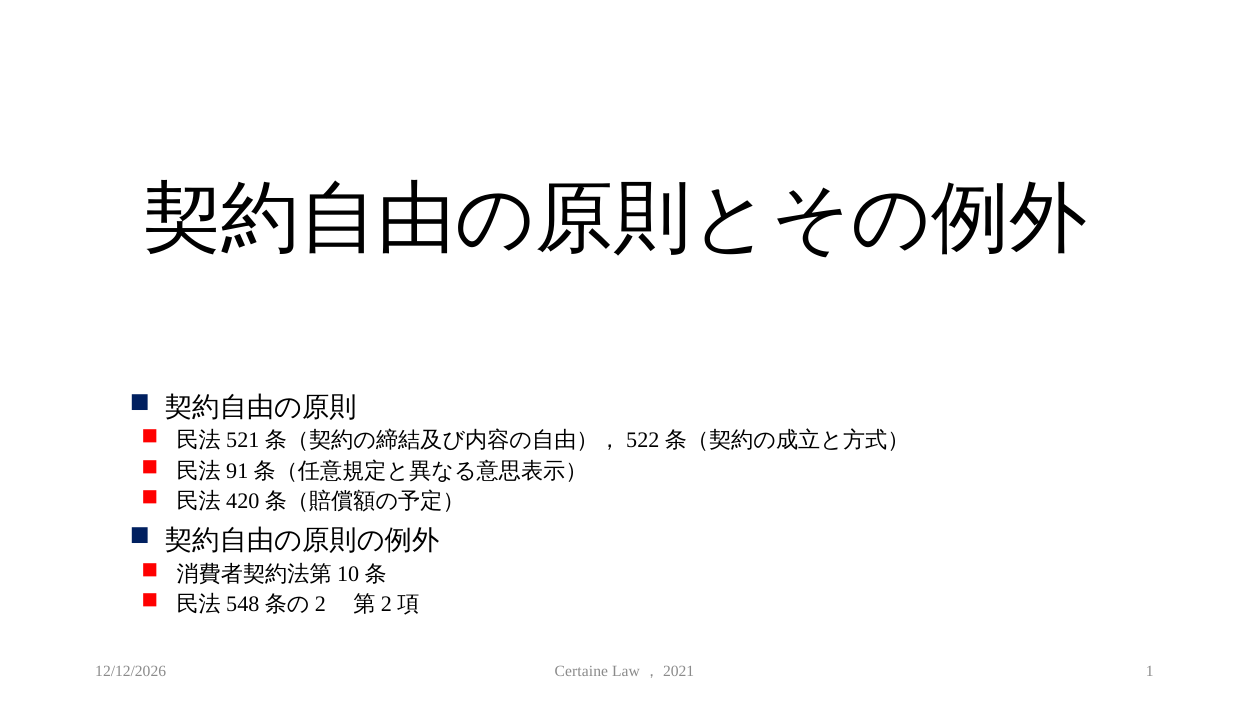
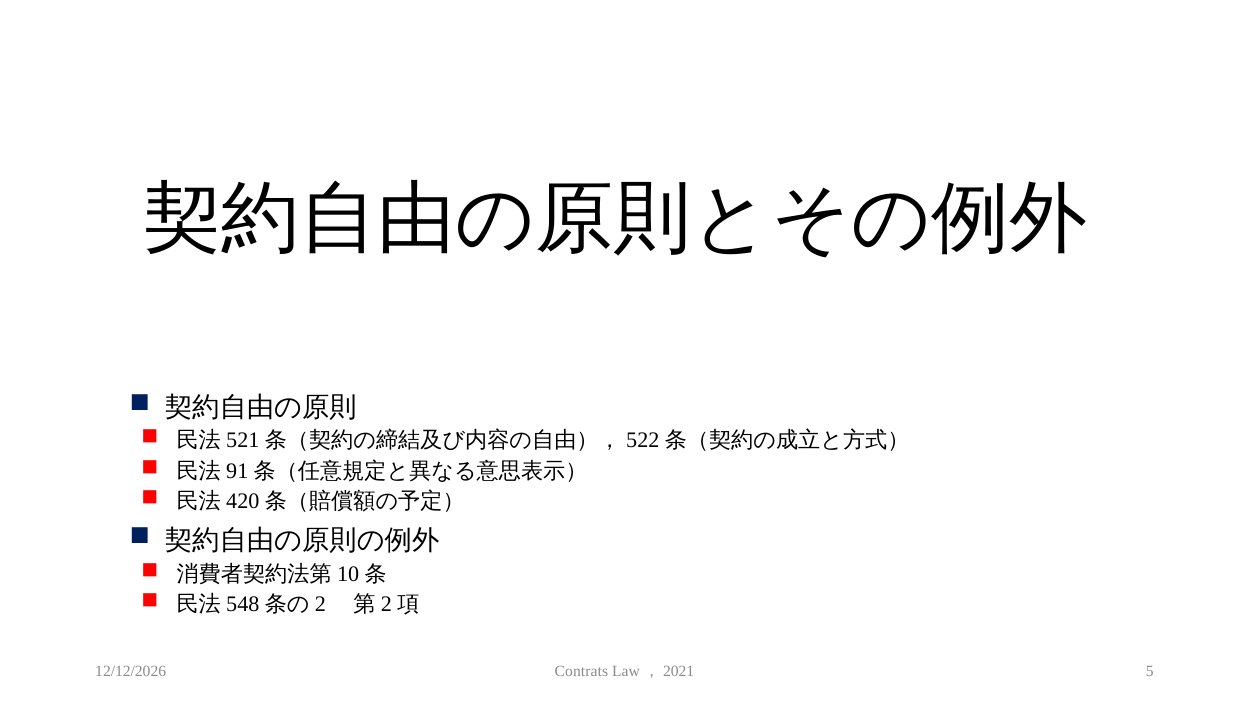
Certaine: Certaine -> Contrats
1: 1 -> 5
